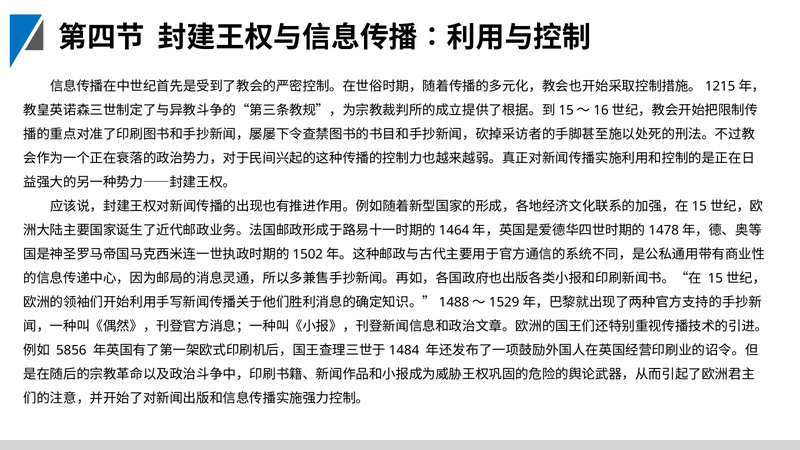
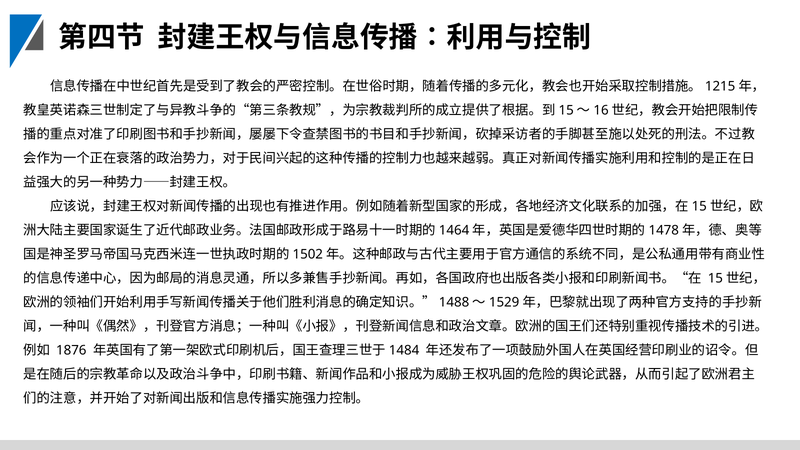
5856: 5856 -> 1876
